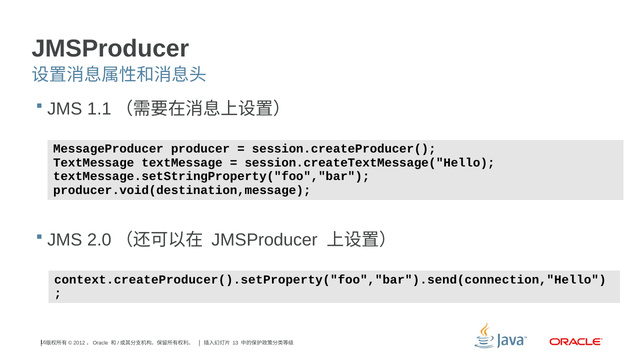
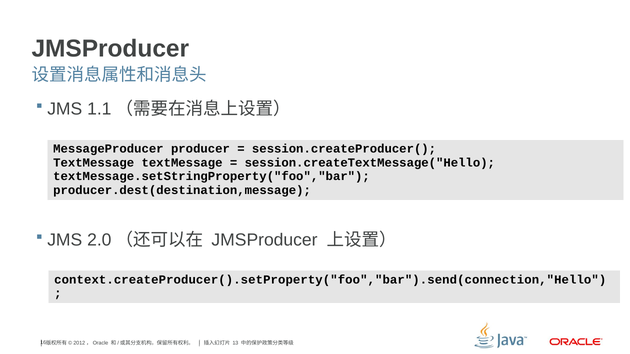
producer.void(destination,message: producer.void(destination,message -> producer.dest(destination,message
